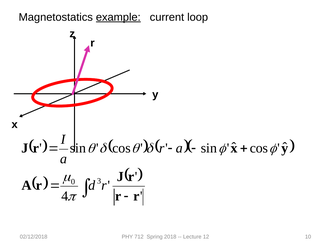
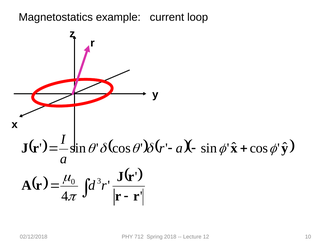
example underline: present -> none
